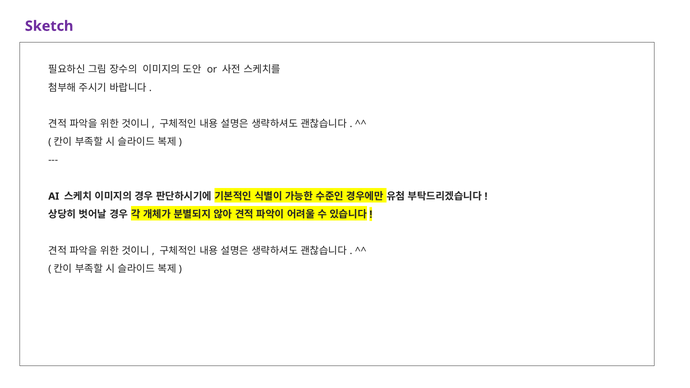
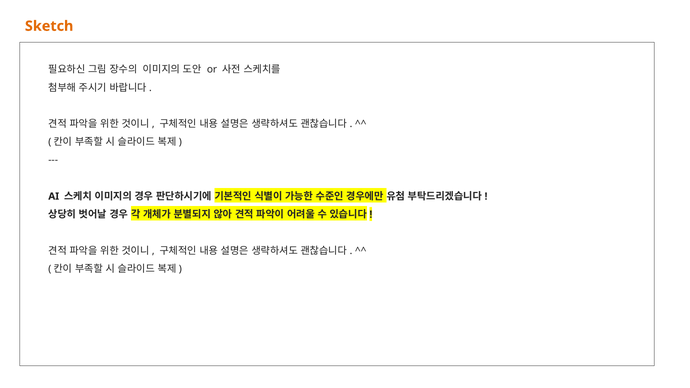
Sketch colour: purple -> orange
